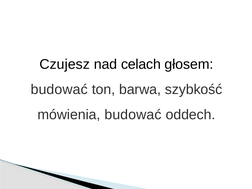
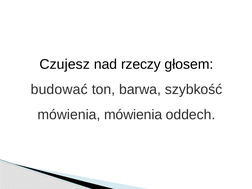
celach: celach -> rzeczy
mówienia budować: budować -> mówienia
